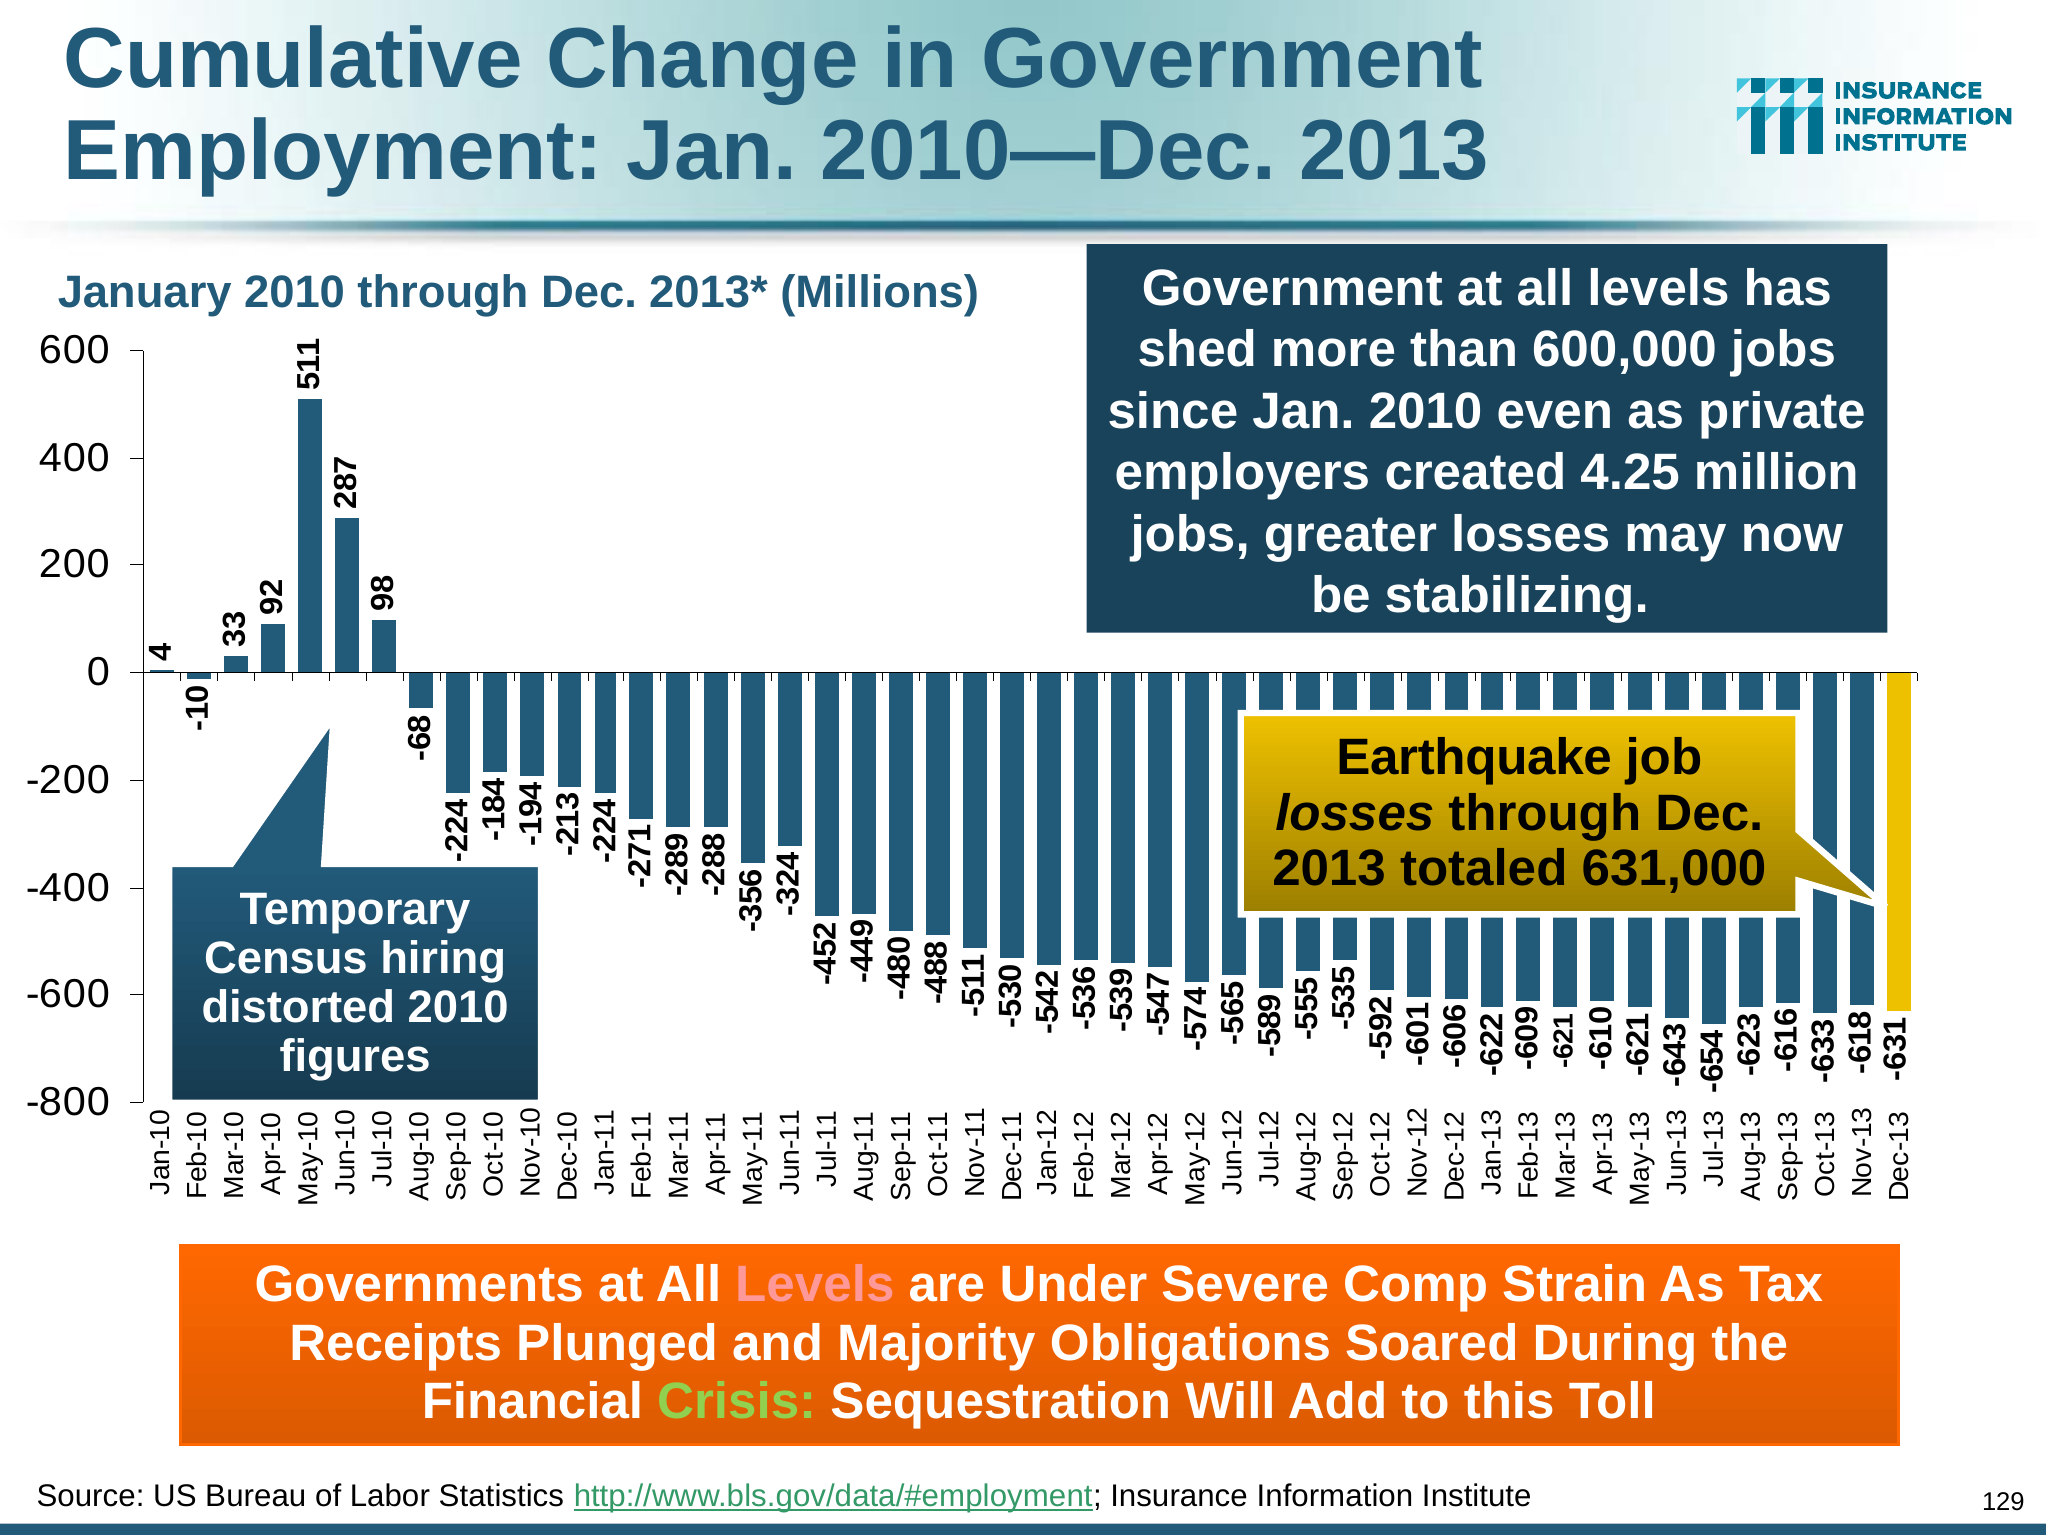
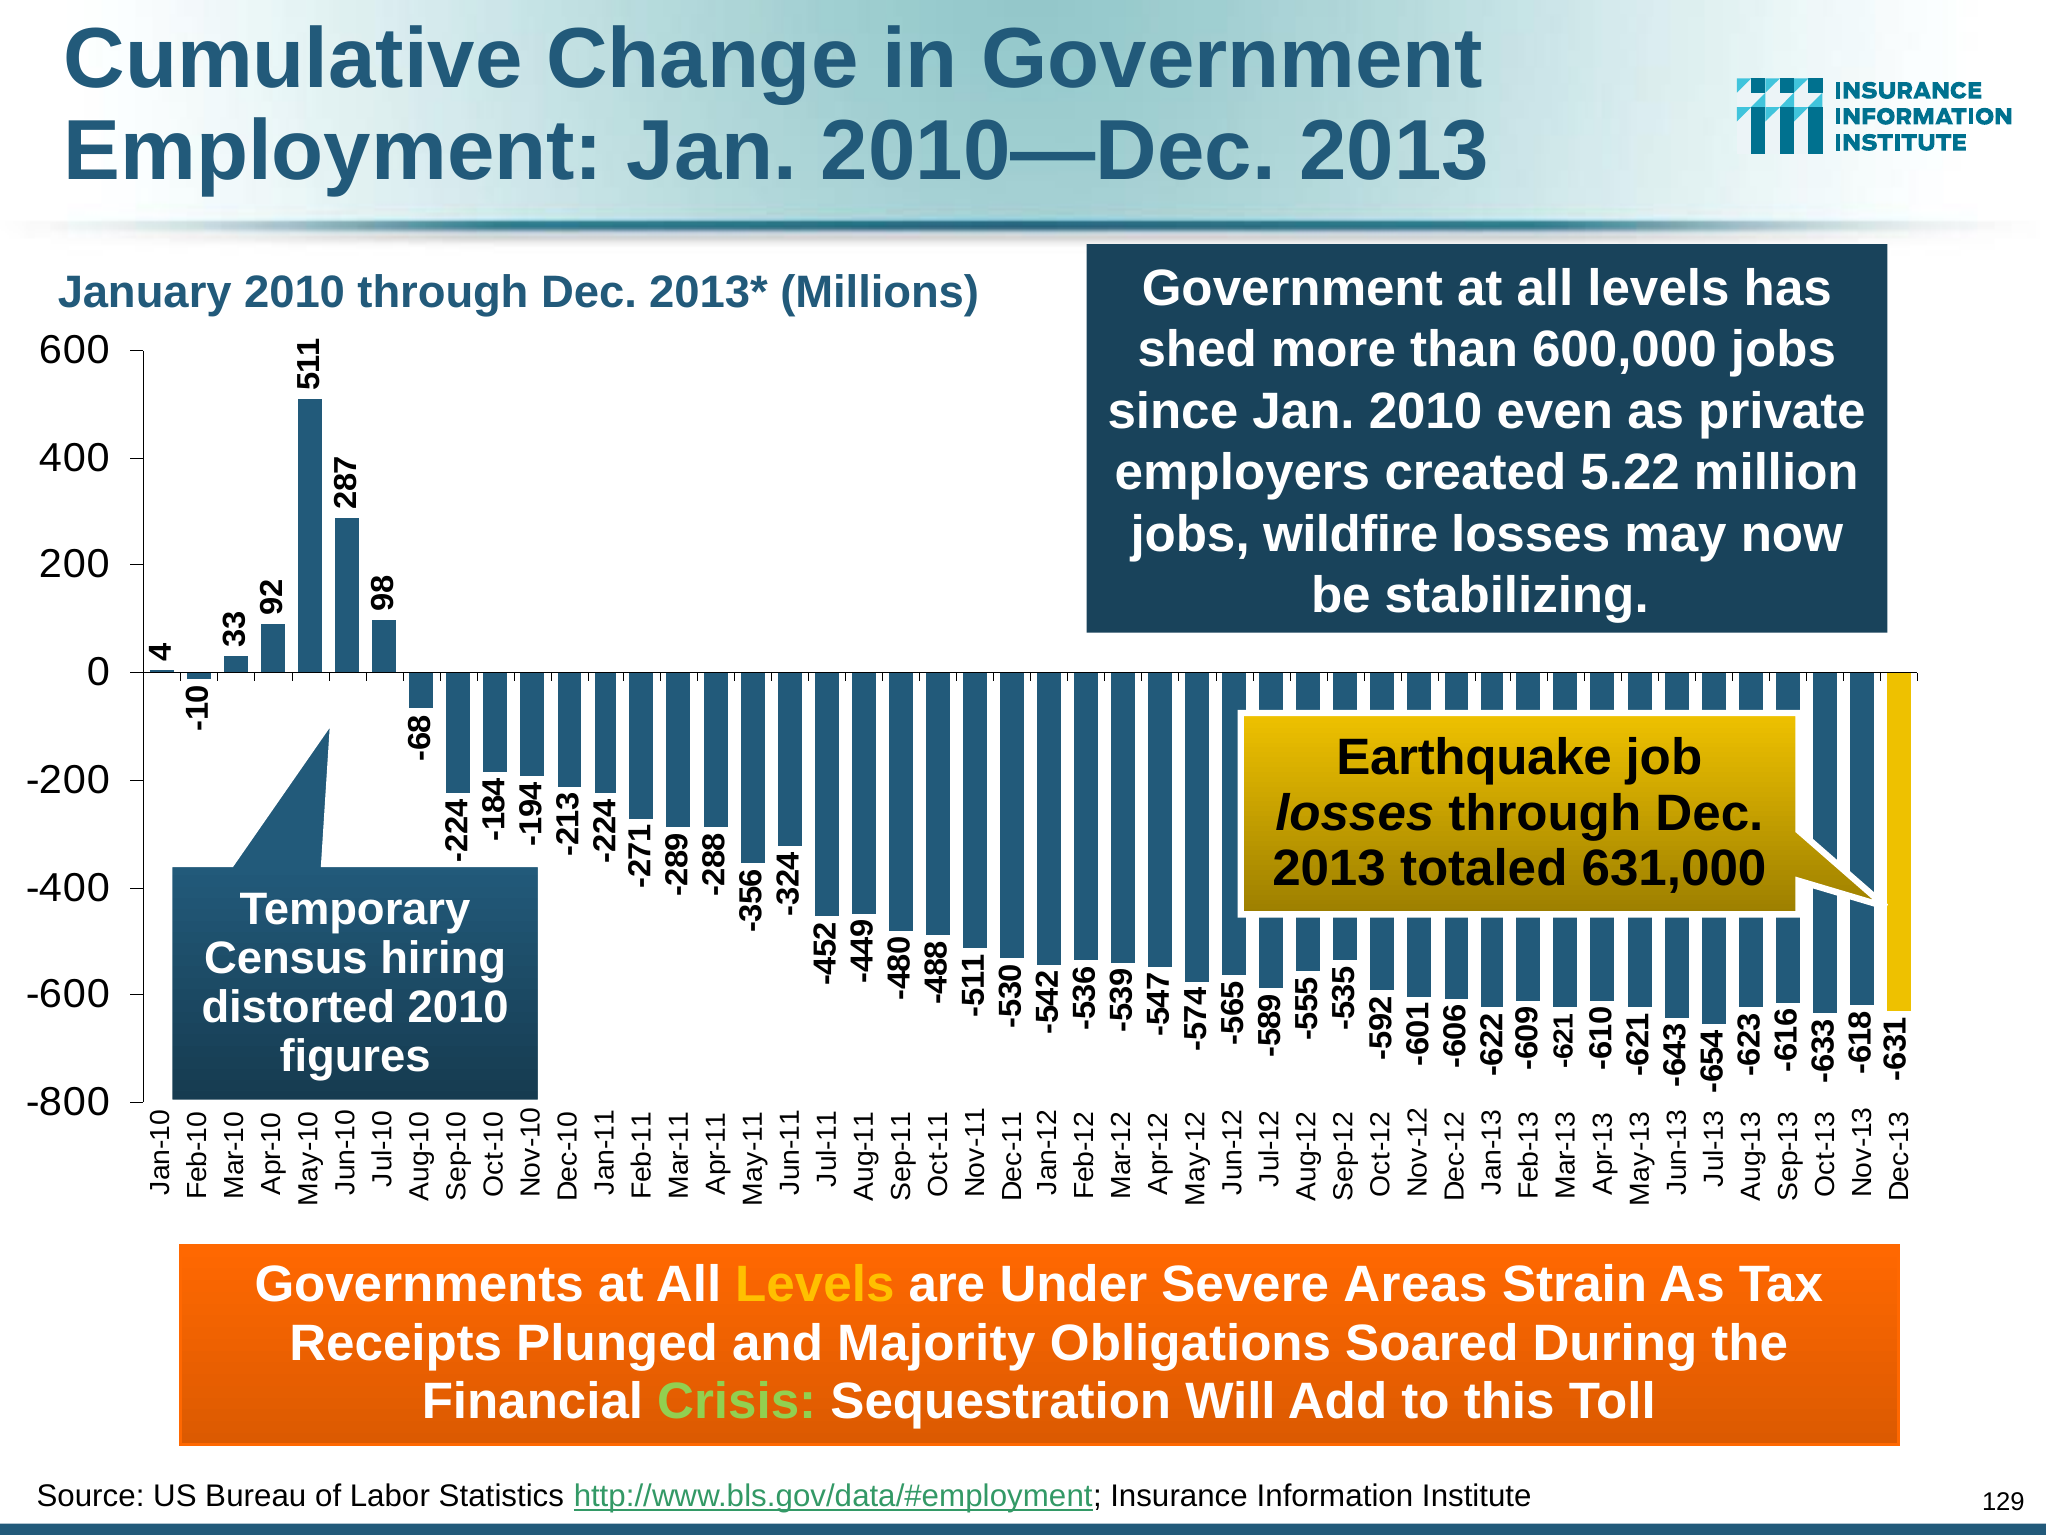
4.25: 4.25 -> 5.22
greater: greater -> wildfire
Levels at (815, 1285) colour: pink -> yellow
Comp: Comp -> Areas
